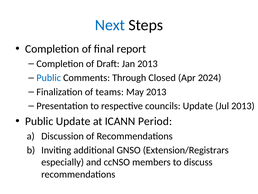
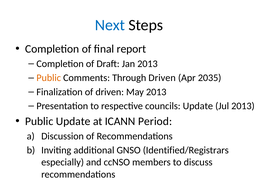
Public at (49, 78) colour: blue -> orange
Through Closed: Closed -> Driven
2024: 2024 -> 2035
of teams: teams -> driven
Extension/Registrars: Extension/Registrars -> Identified/Registrars
